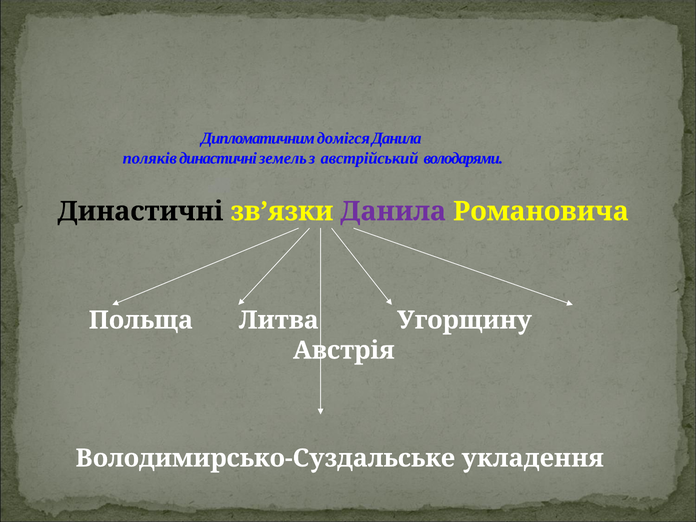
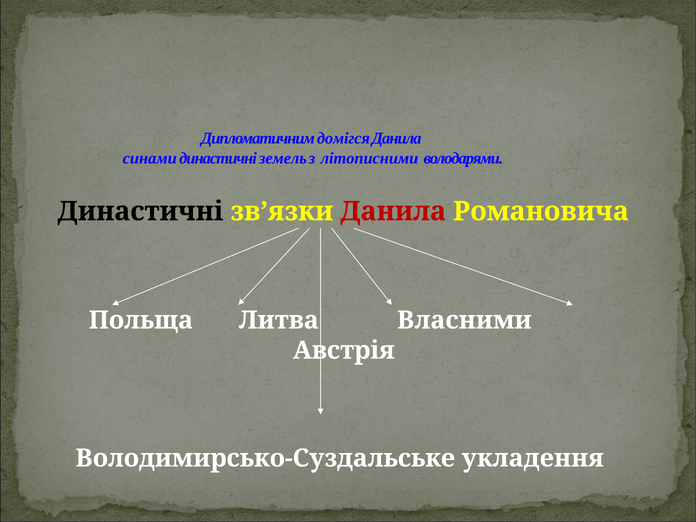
поляків: поляків -> синами
австрійський: австрійський -> літописними
Данила at (393, 211) colour: purple -> red
Угорщину: Угорщину -> Власними
